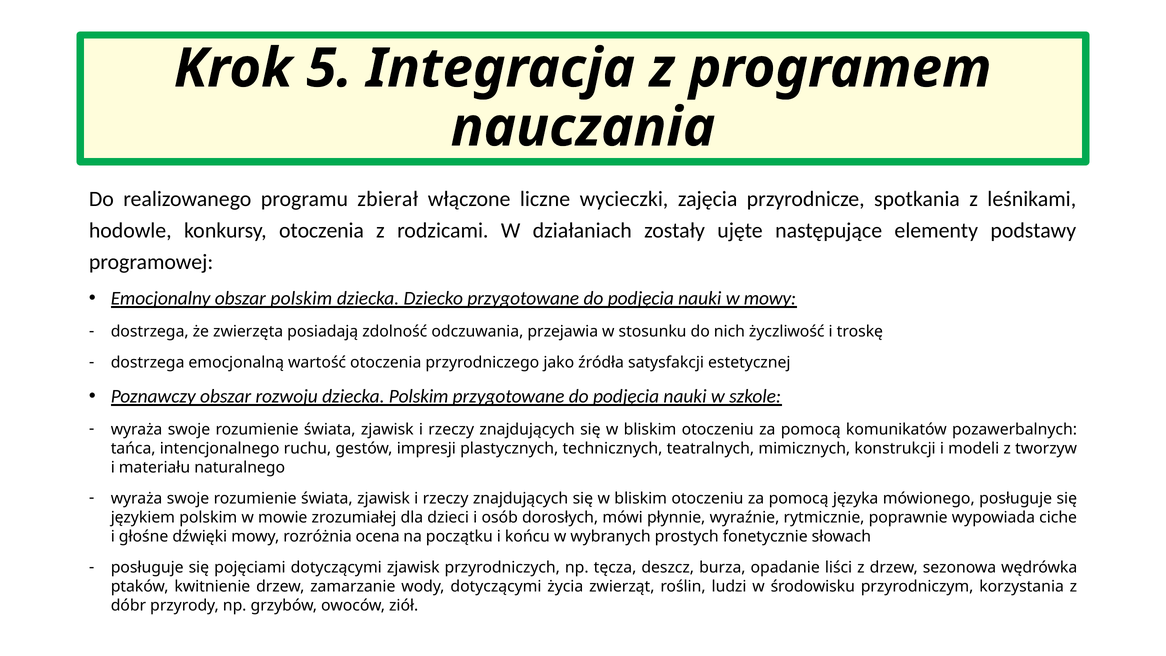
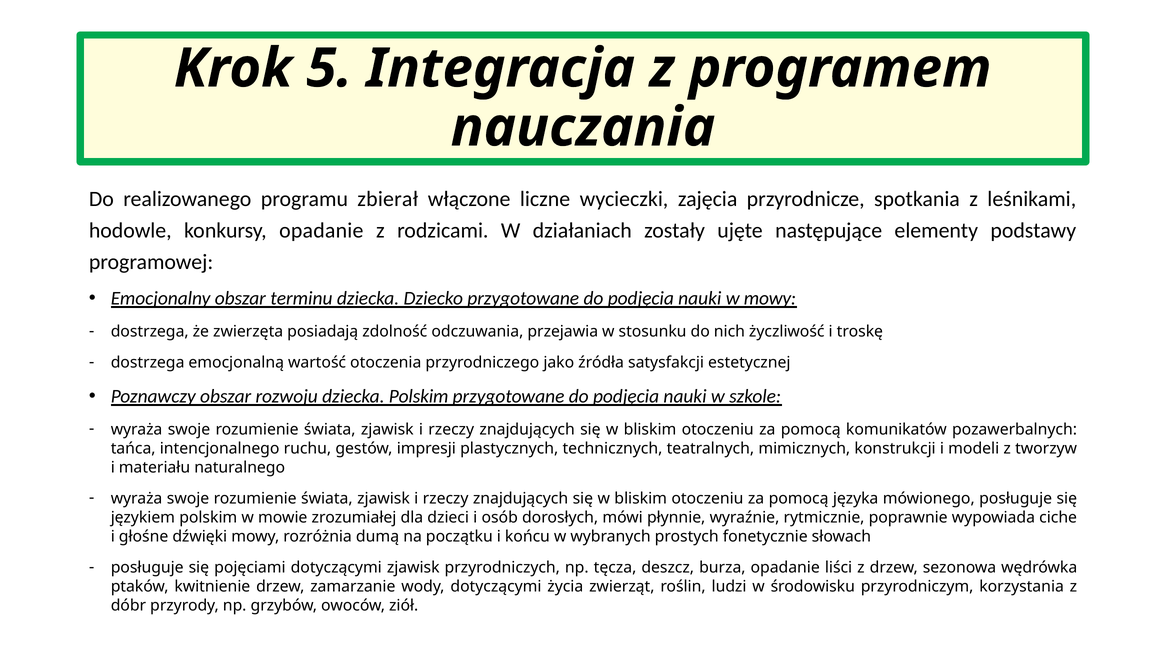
konkursy otoczenia: otoczenia -> opadanie
obszar polskim: polskim -> terminu
ocena: ocena -> dumą
